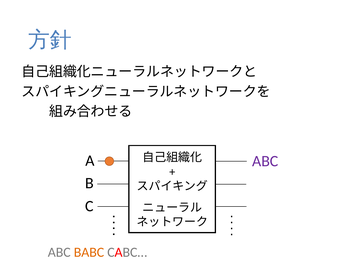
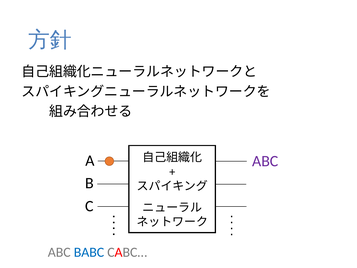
BABC colour: orange -> blue
